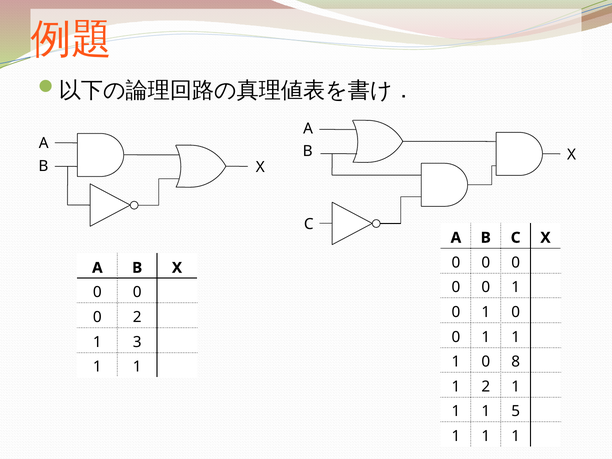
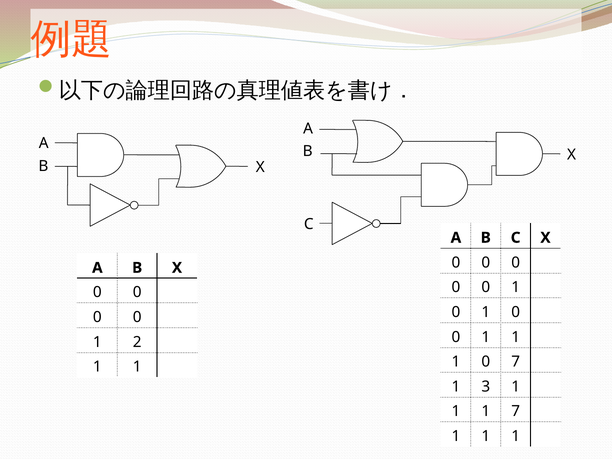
2 at (137, 317): 2 -> 0
3: 3 -> 2
0 8: 8 -> 7
1 2: 2 -> 3
1 5: 5 -> 7
